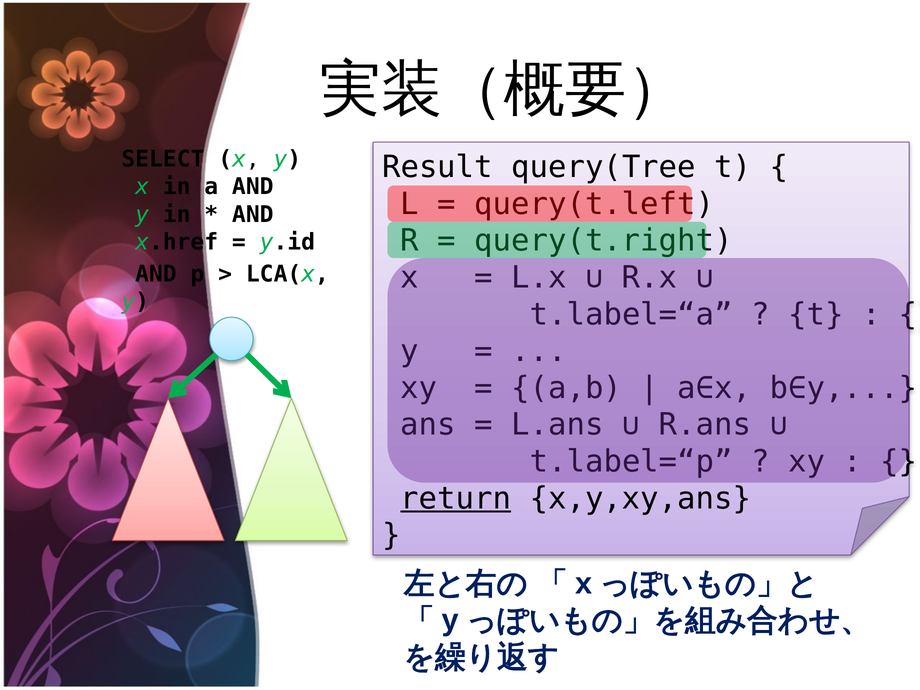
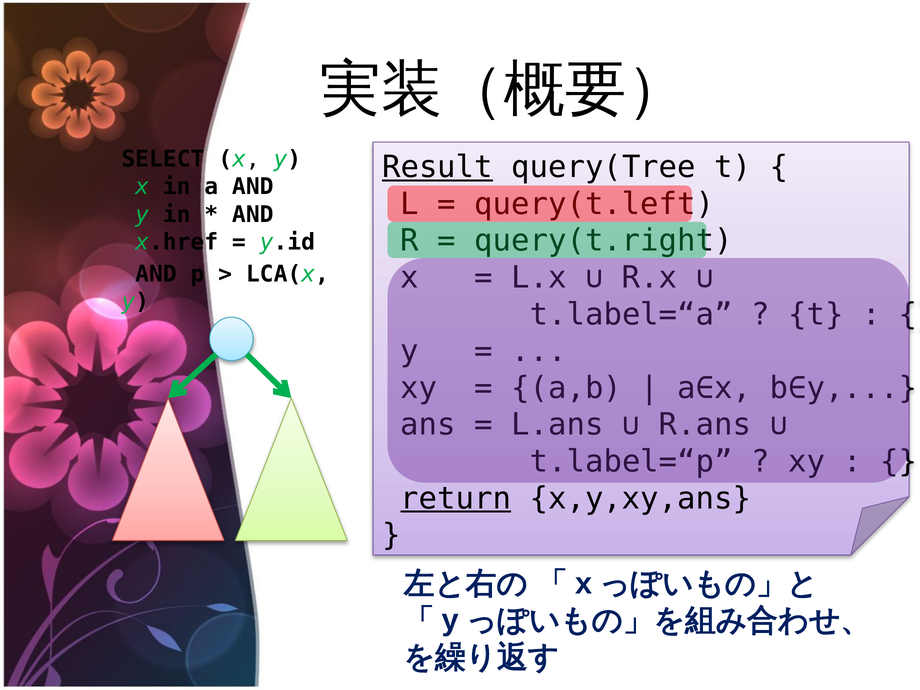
Result underline: none -> present
